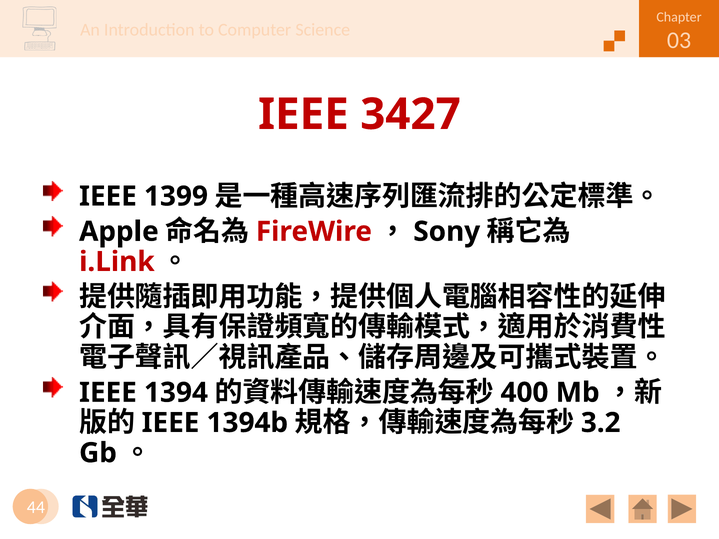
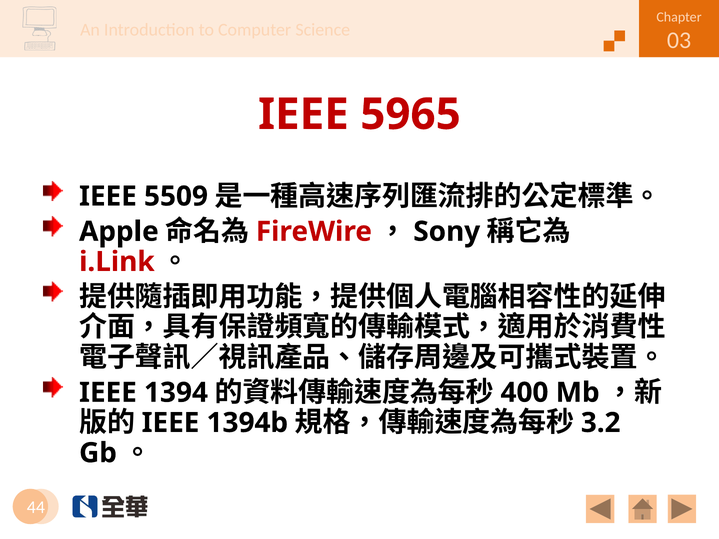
3427: 3427 -> 5965
1399: 1399 -> 5509
